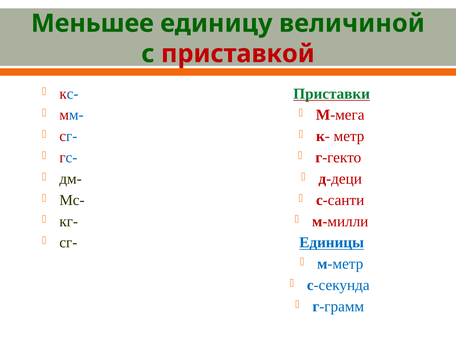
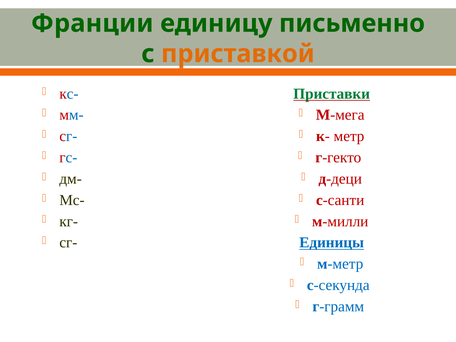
Меньшее: Меньшее -> Франции
величиной: величиной -> письменно
приставкой colour: red -> orange
